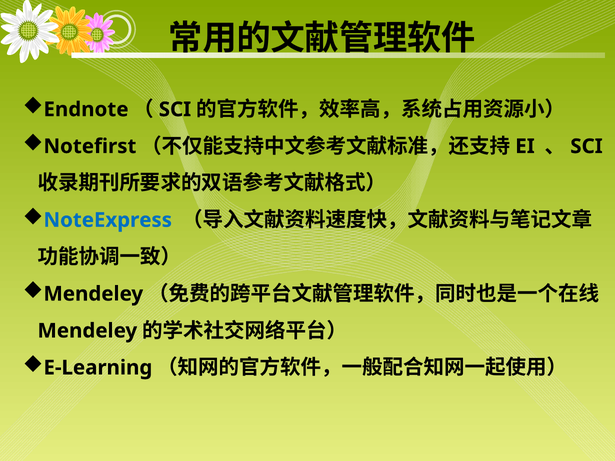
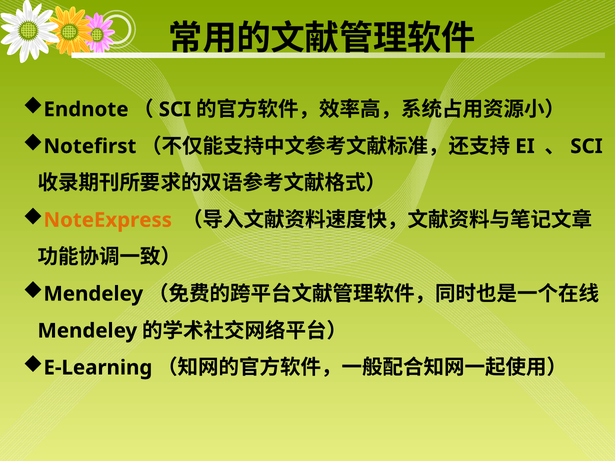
NoteExpress colour: blue -> orange
